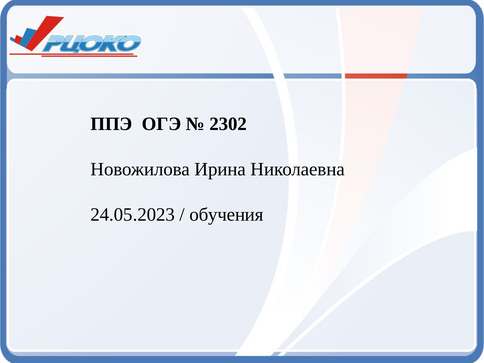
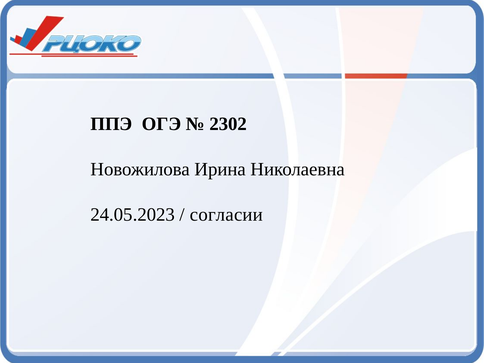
обучения: обучения -> согласии
